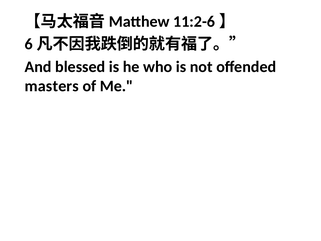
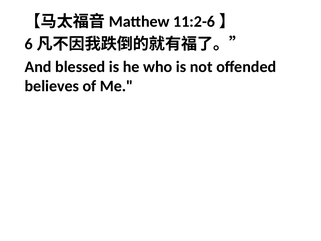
masters: masters -> believes
